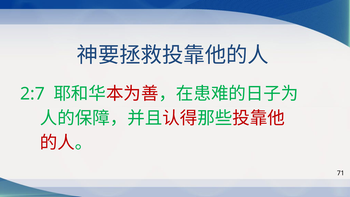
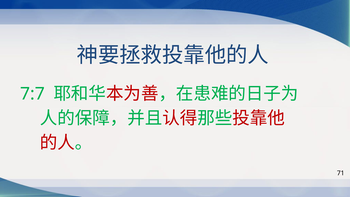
2:7: 2:7 -> 7:7
